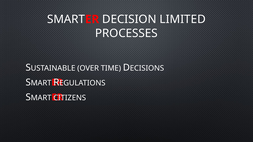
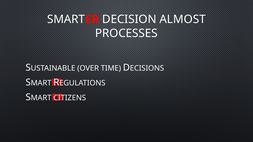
LIMITED: LIMITED -> ALMOST
